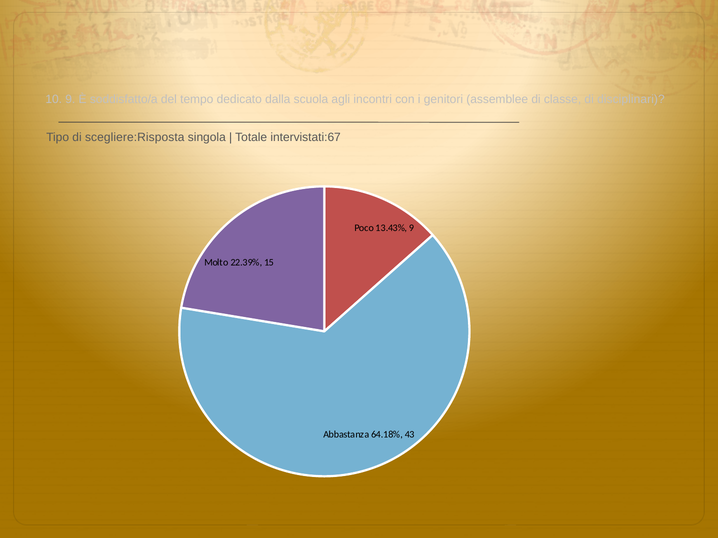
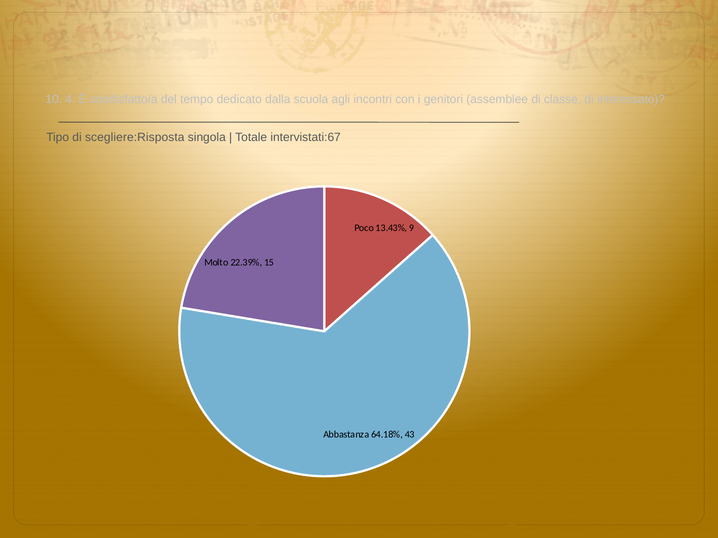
10 9: 9 -> 4
disciplinari: disciplinari -> interessato
